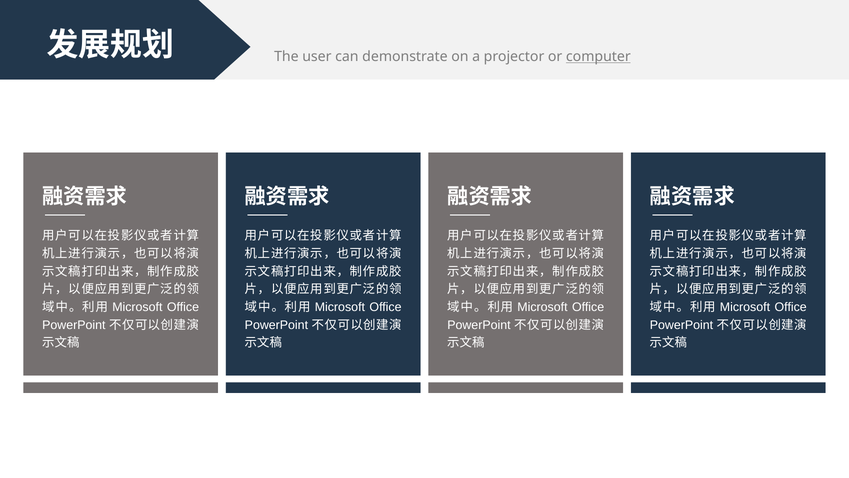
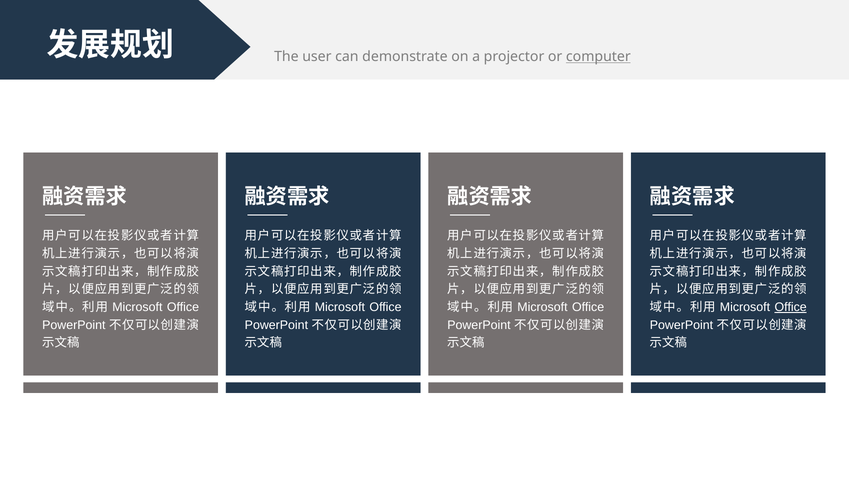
Office at (791, 307) underline: none -> present
